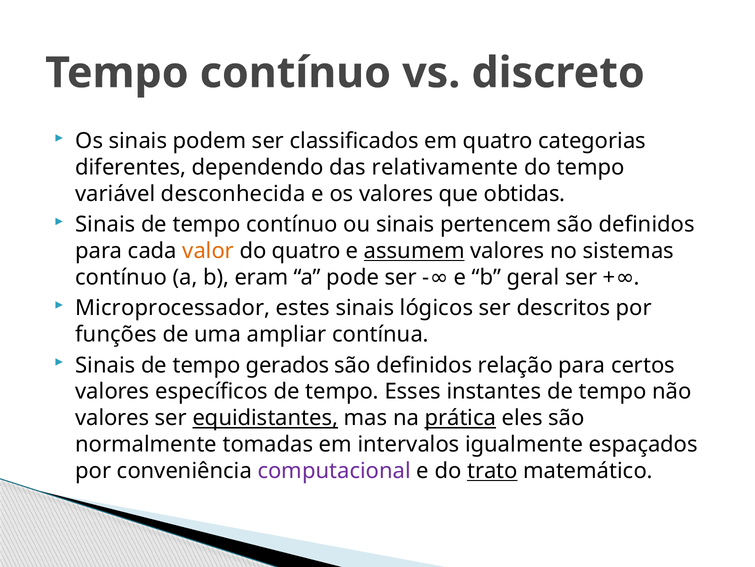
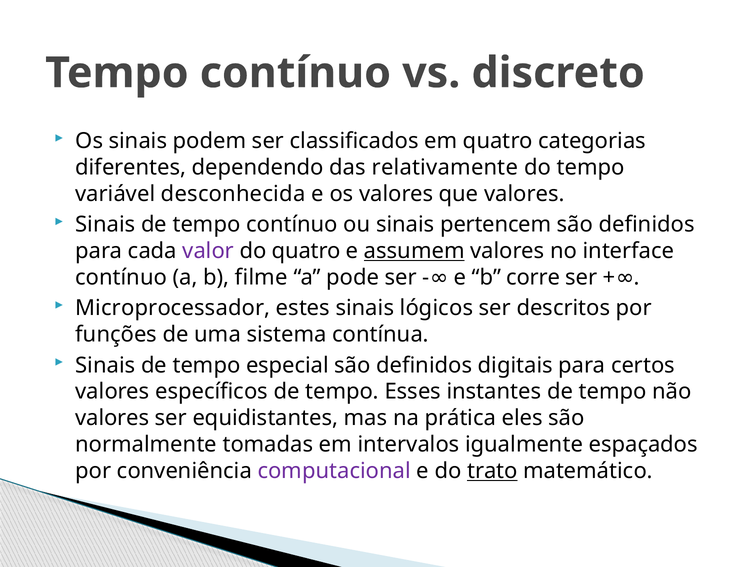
que obtidas: obtidas -> valores
valor colour: orange -> purple
sistemas: sistemas -> interface
eram: eram -> filme
geral: geral -> corre
ampliar: ampliar -> sistema
gerados: gerados -> especial
relação: relação -> digitais
equidistantes underline: present -> none
prática underline: present -> none
